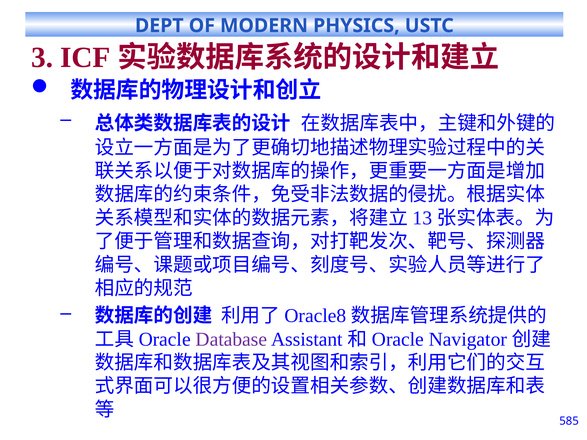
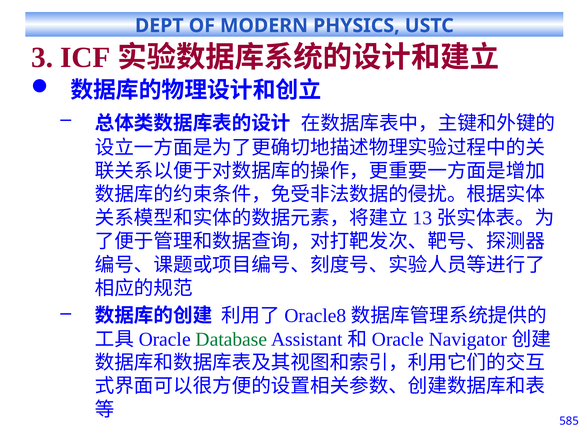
Database colour: purple -> green
